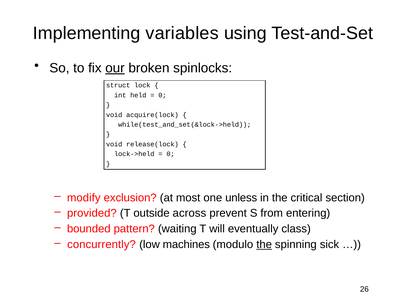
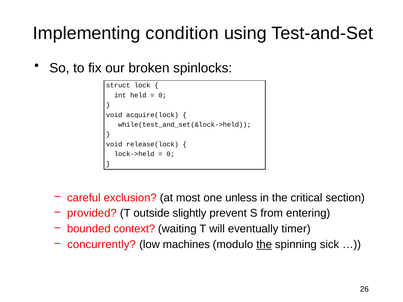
variables: variables -> condition
our underline: present -> none
modify: modify -> careful
across: across -> slightly
pattern: pattern -> context
class: class -> timer
